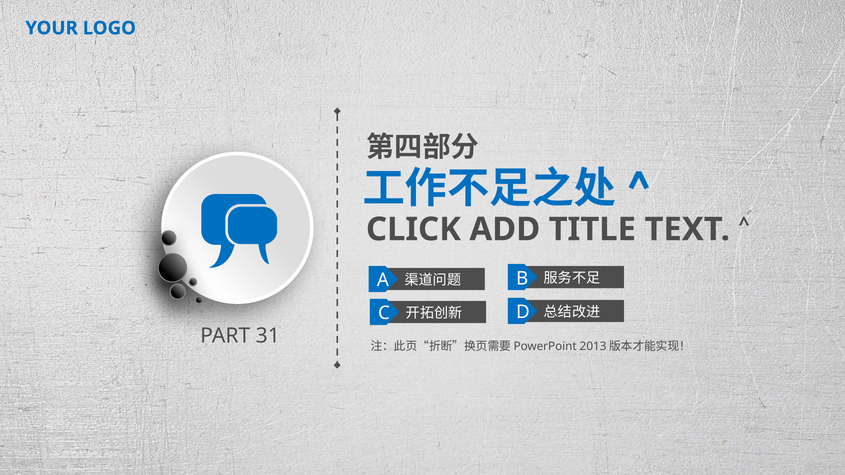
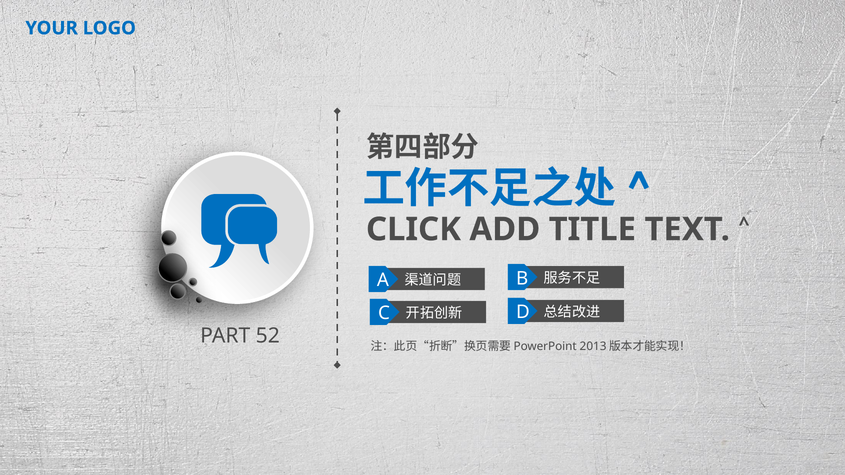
31: 31 -> 52
